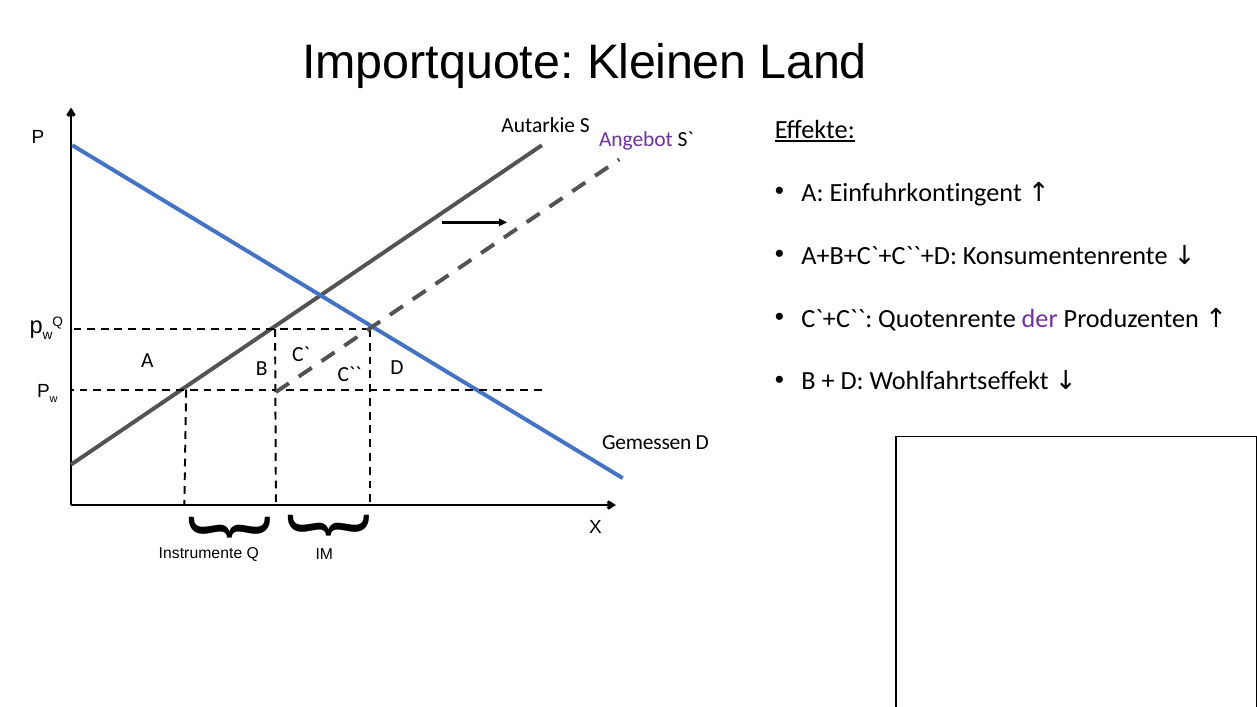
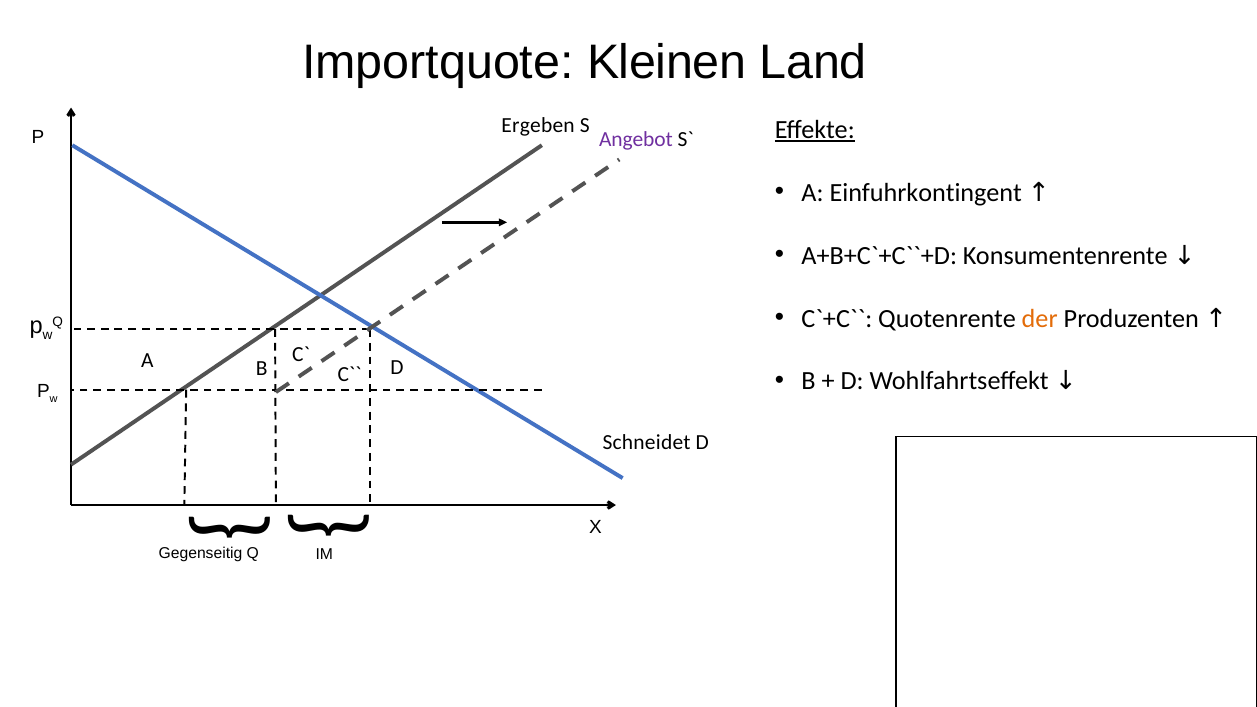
Autarkie: Autarkie -> Ergeben
der colour: purple -> orange
Gemessen: Gemessen -> Schneidet
Instrumente: Instrumente -> Gegenseitig
